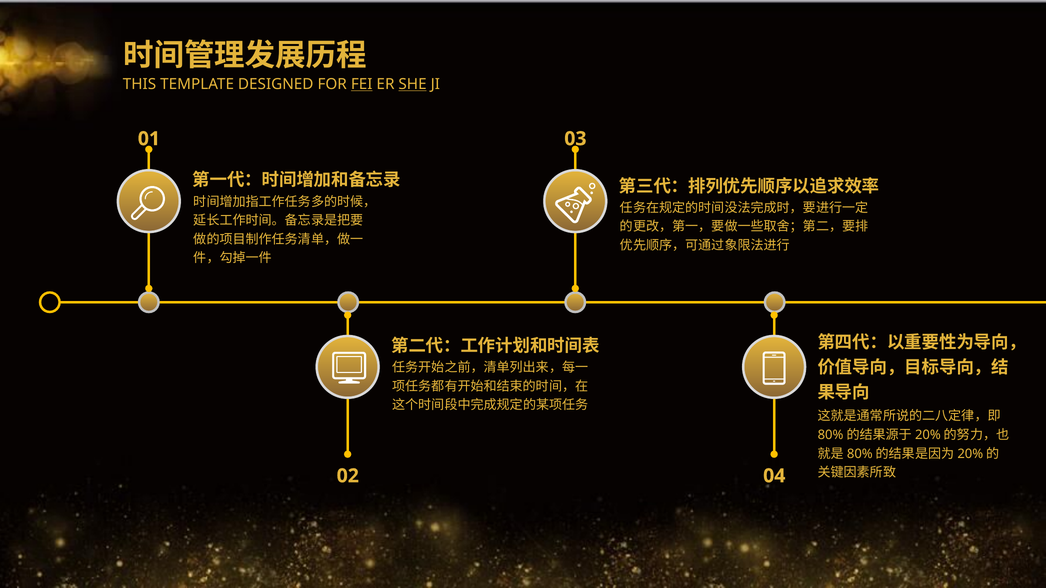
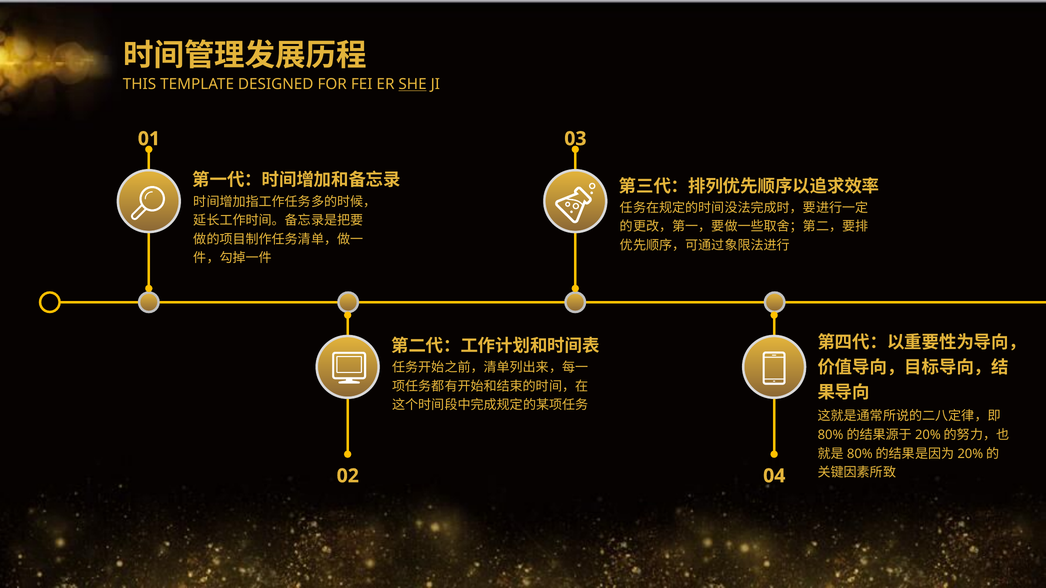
FEI underline: present -> none
